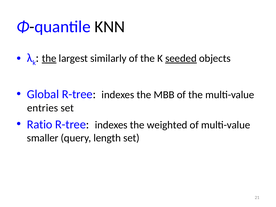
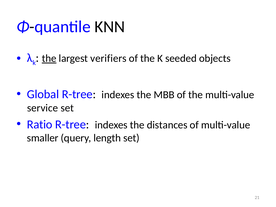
similarly: similarly -> verifiers
seeded underline: present -> none
entries: entries -> service
weighted: weighted -> distances
